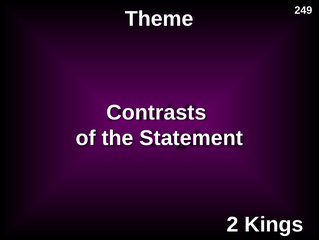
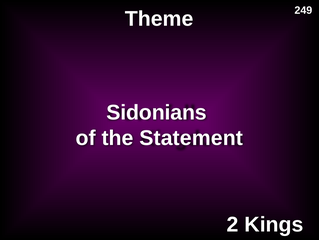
Contrasts: Contrasts -> Sidonians
